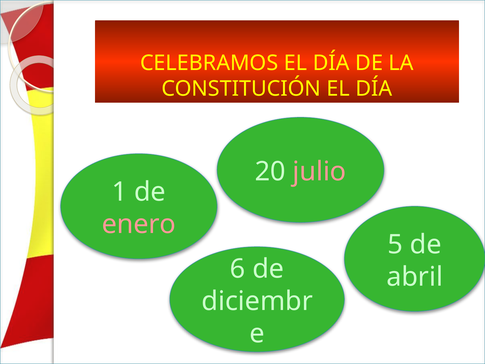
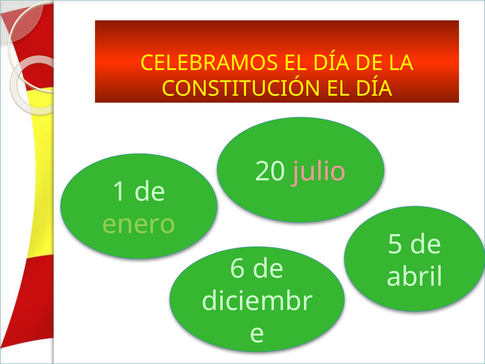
enero colour: pink -> light green
